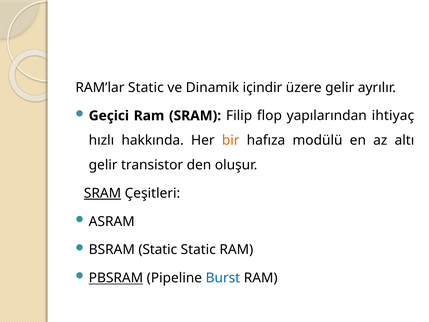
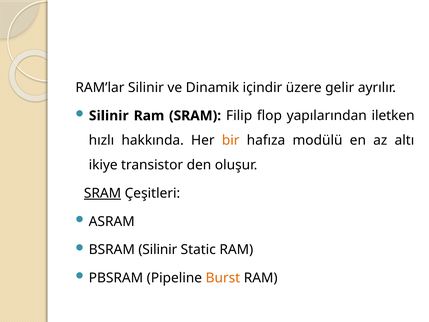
RAM’lar Static: Static -> Silinir
Geçici at (109, 116): Geçici -> Silinir
ihtiyaç: ihtiyaç -> iletken
gelir at (103, 165): gelir -> ikiye
BSRAM Static: Static -> Silinir
PBSRAM underline: present -> none
Burst colour: blue -> orange
